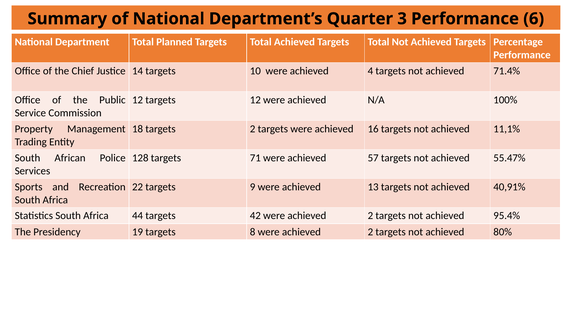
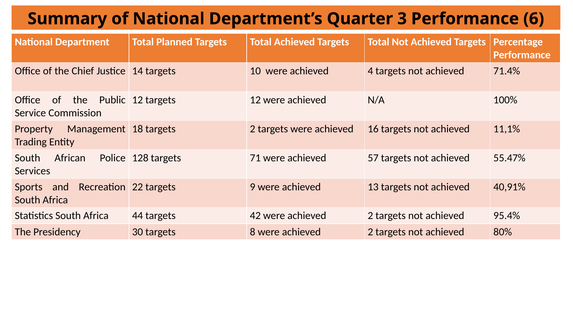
19: 19 -> 30
